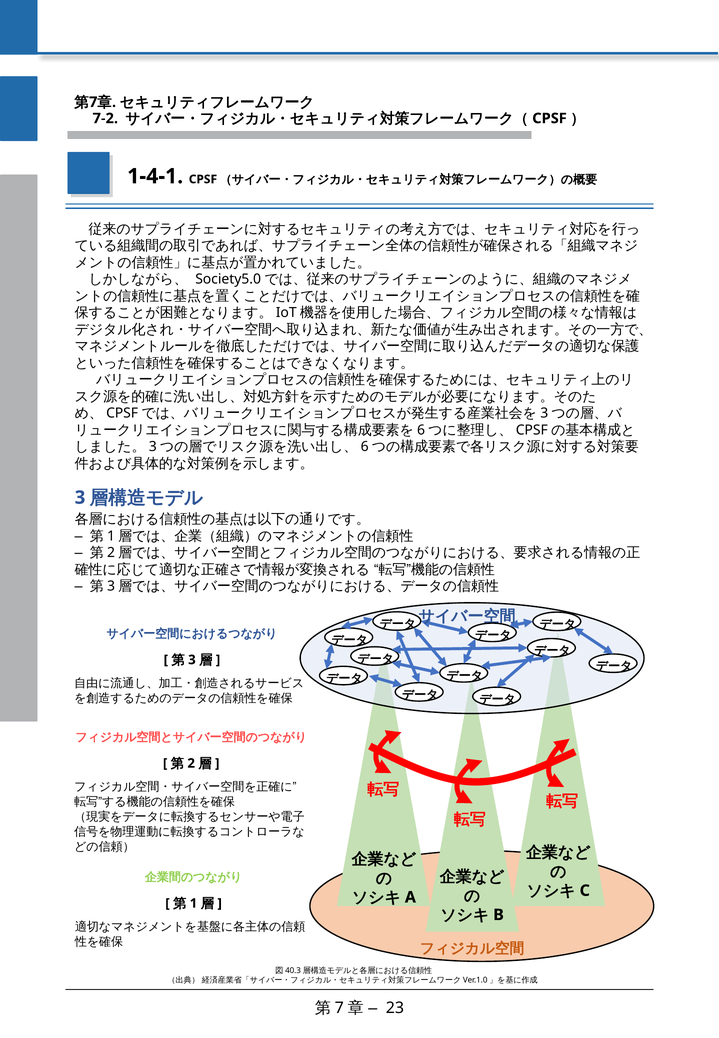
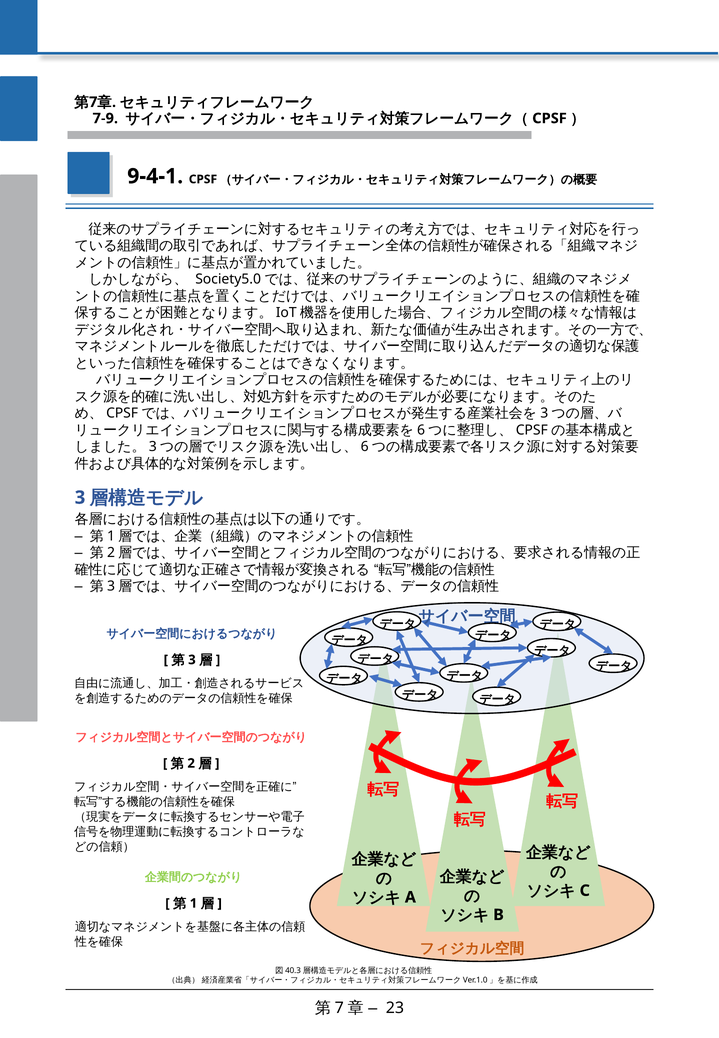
7-2: 7-2 -> 7-9
1-4-1: 1-4-1 -> 9-4-1
